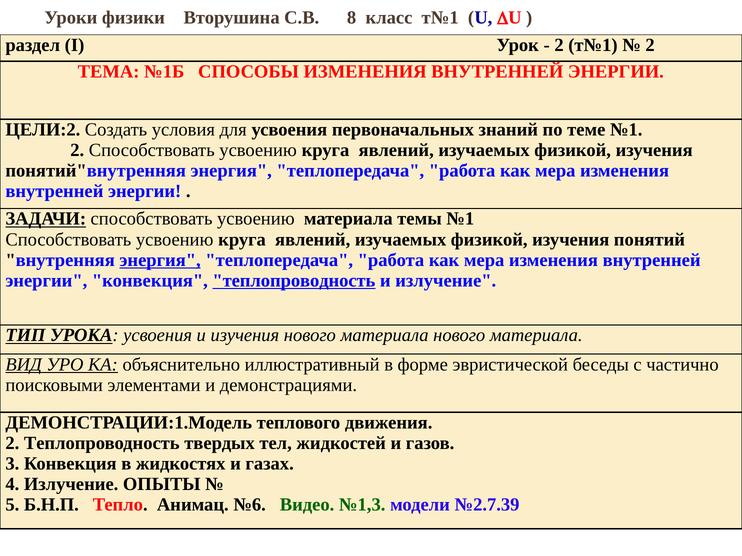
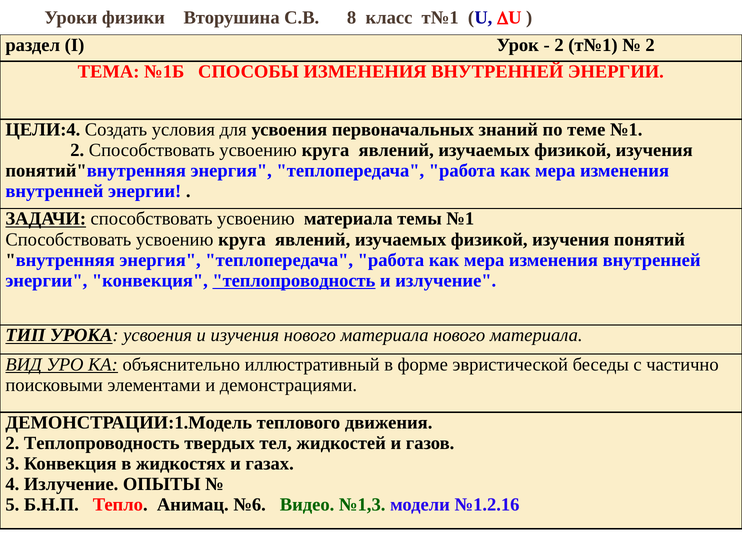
ЦЕЛИ:2: ЦЕЛИ:2 -> ЦЕЛИ:4
энергия at (160, 260) underline: present -> none
№2.7.39: №2.7.39 -> №1.2.16
